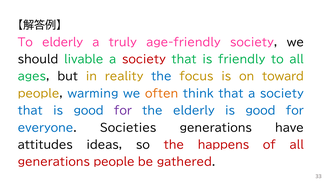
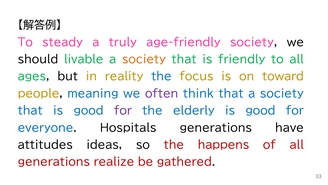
To elderly: elderly -> steady
society at (144, 59) colour: red -> orange
warming: warming -> meaning
often colour: orange -> purple
Societies: Societies -> Hospitals
generations people: people -> realize
